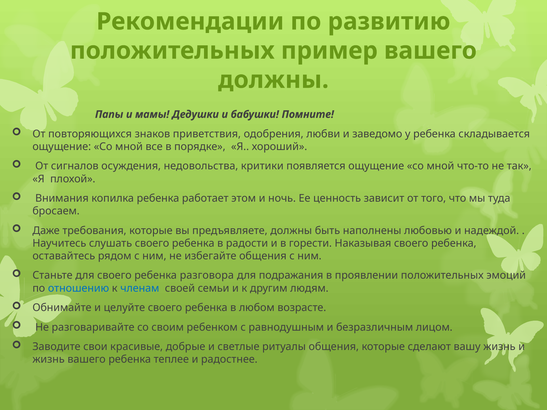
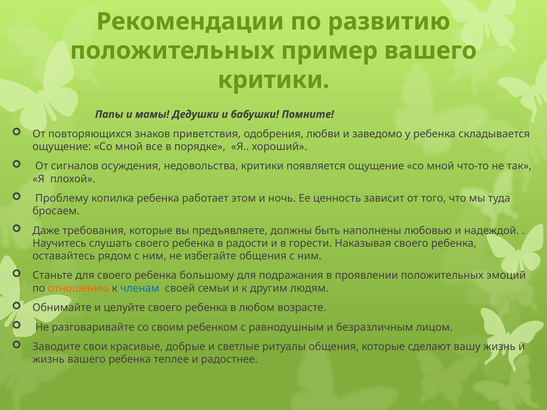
должны at (273, 80): должны -> критики
Внимания: Внимания -> Проблему
разговора: разговора -> большому
отношению colour: blue -> orange
